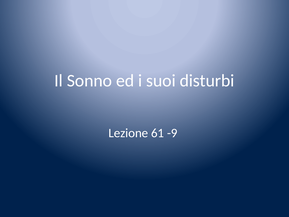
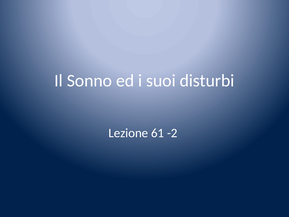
-9: -9 -> -2
